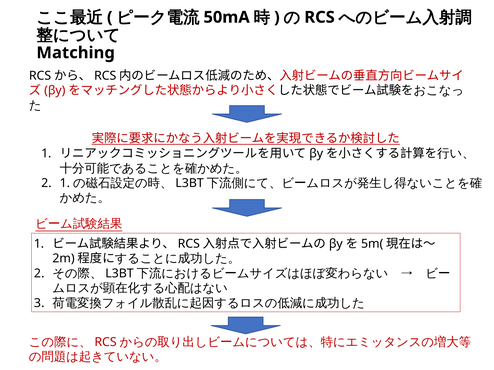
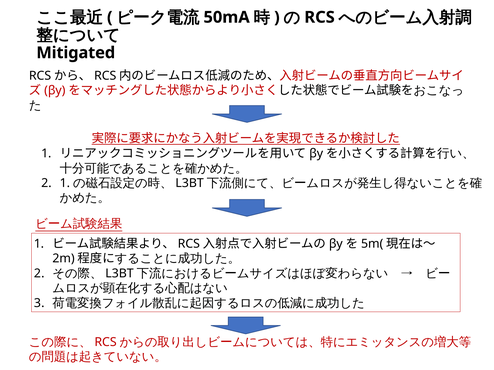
Matching: Matching -> Mitigated
